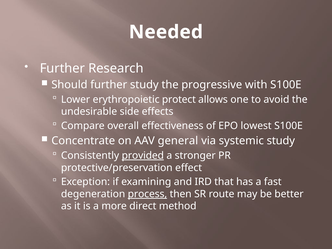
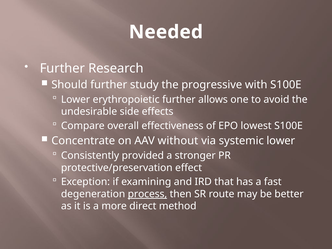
erythropoietic protect: protect -> further
general: general -> without
systemic study: study -> lower
provided underline: present -> none
